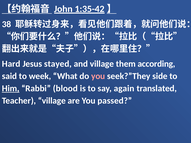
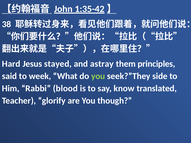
and village: village -> astray
according: according -> principles
you at (98, 76) colour: pink -> light green
Him underline: present -> none
again: again -> know
Teacher village: village -> glorify
passed: passed -> though
